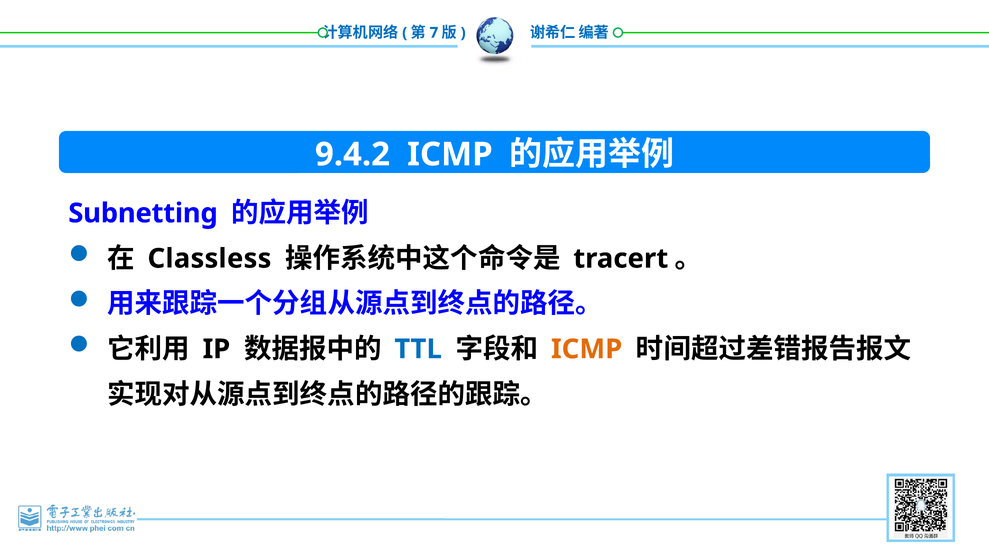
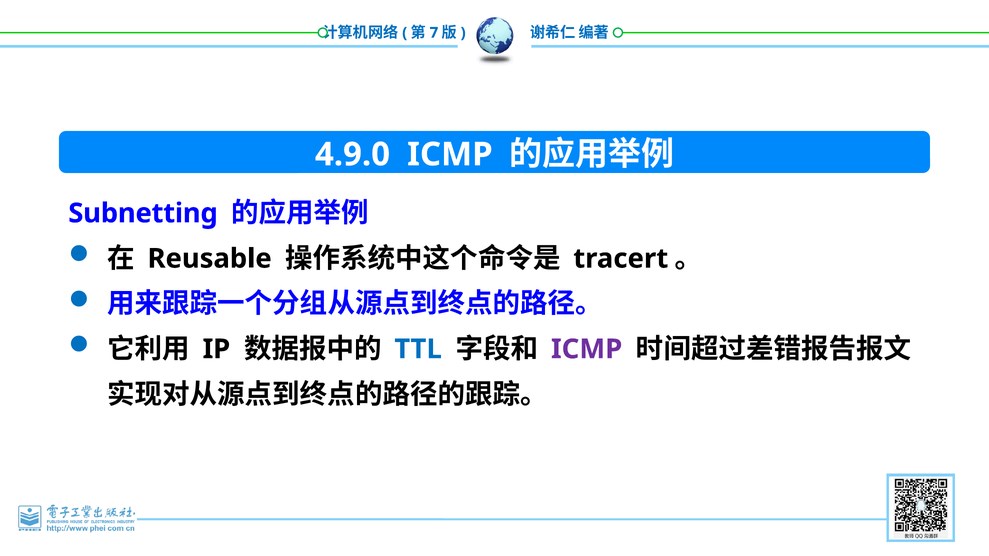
9.4.2: 9.4.2 -> 4.9.0
Classless: Classless -> Reusable
ICMP at (587, 349) colour: orange -> purple
